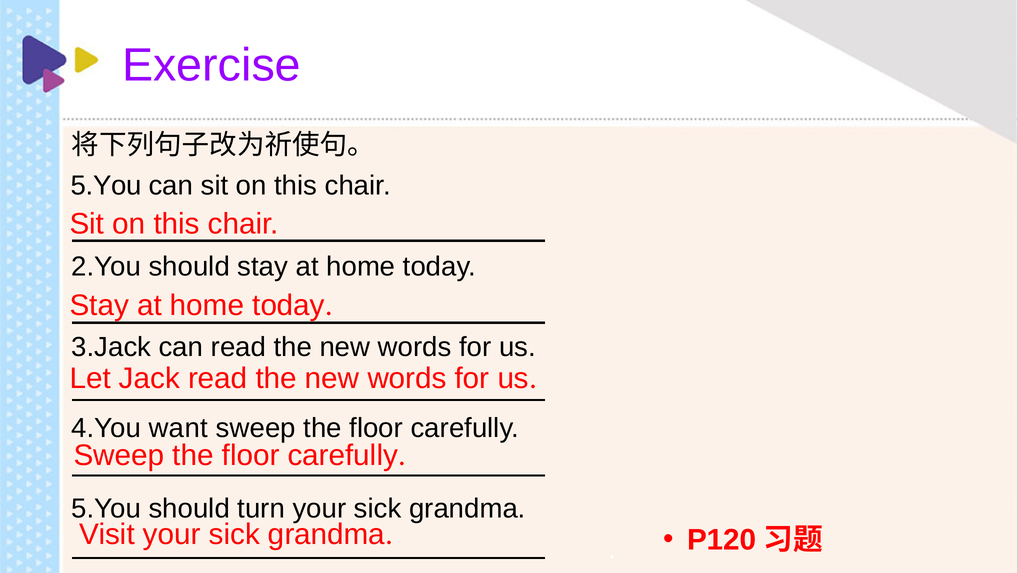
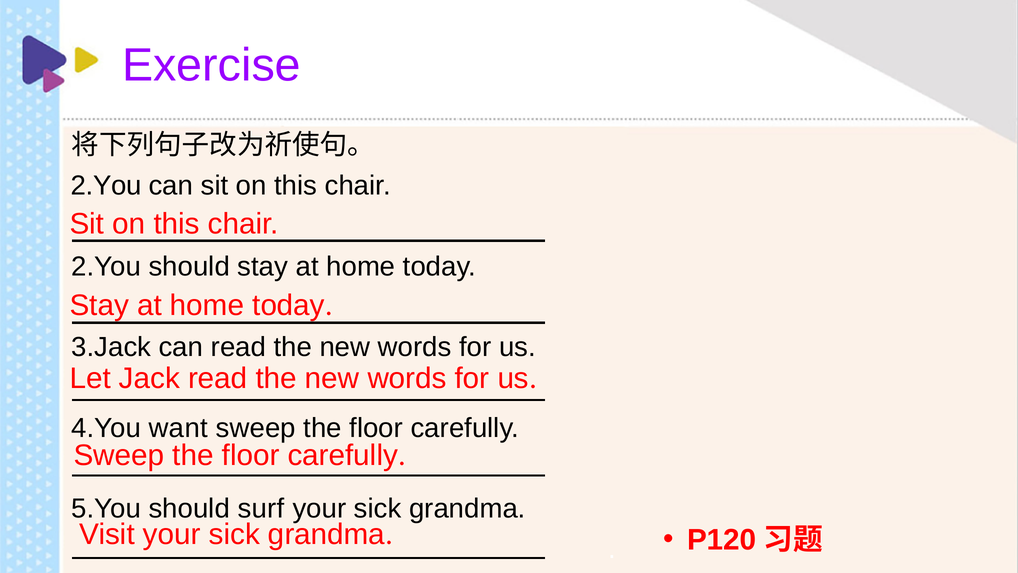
5.You at (106, 186): 5.You -> 2.You
turn: turn -> surf
